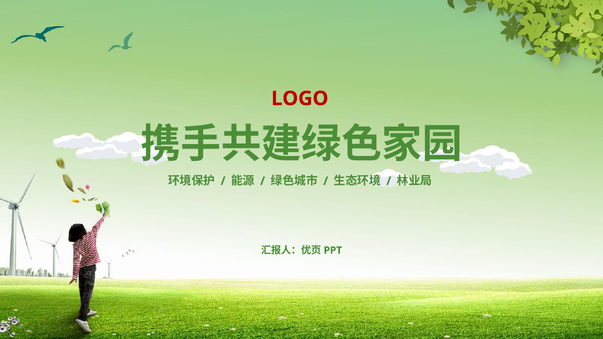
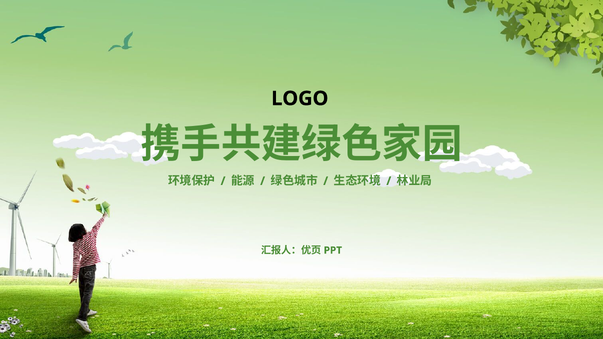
LOGO colour: red -> black
